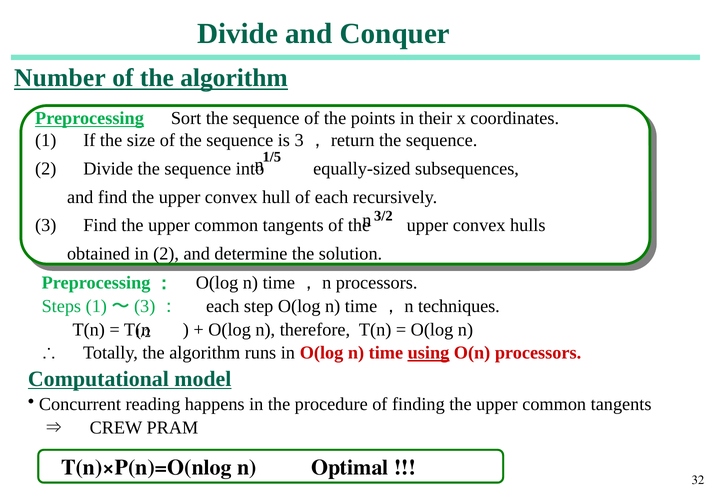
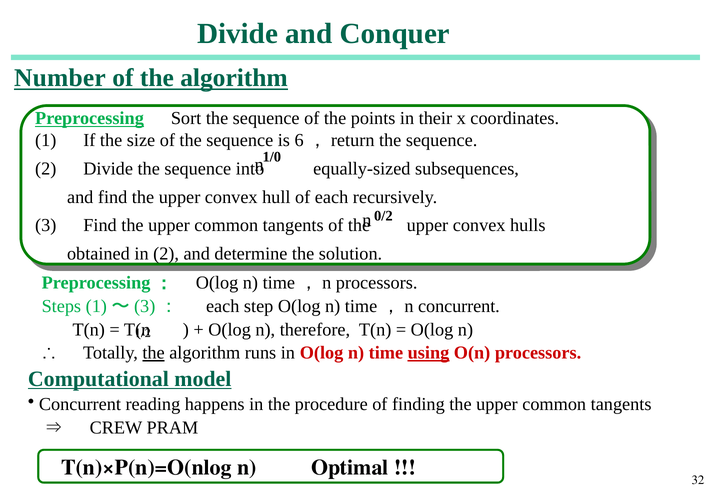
3 at (299, 140): 3 -> 6
1/5: 1/5 -> 1/0
3/2: 3/2 -> 0/2
time，n techniques: techniques -> concurrent
the at (154, 353) underline: none -> present
